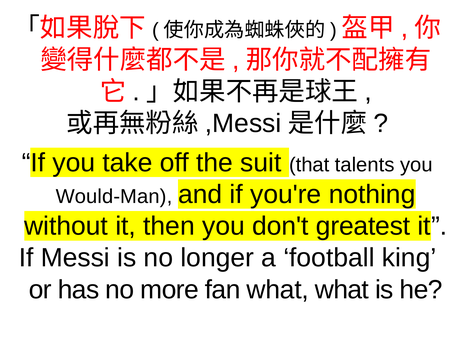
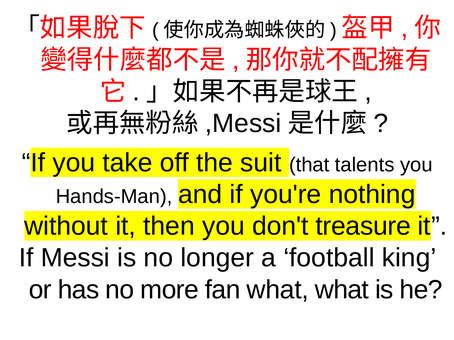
Would-Man: Would-Man -> Hands-Man
greatest: greatest -> treasure
